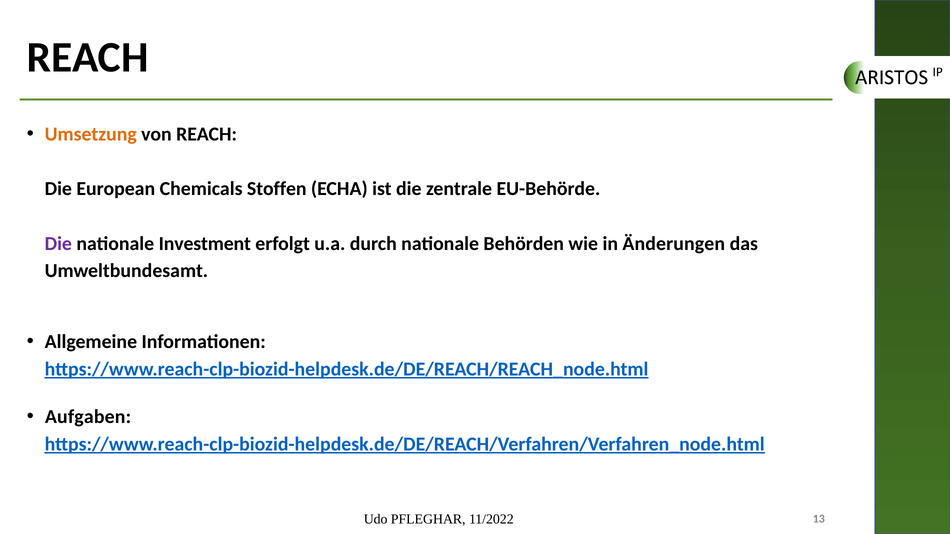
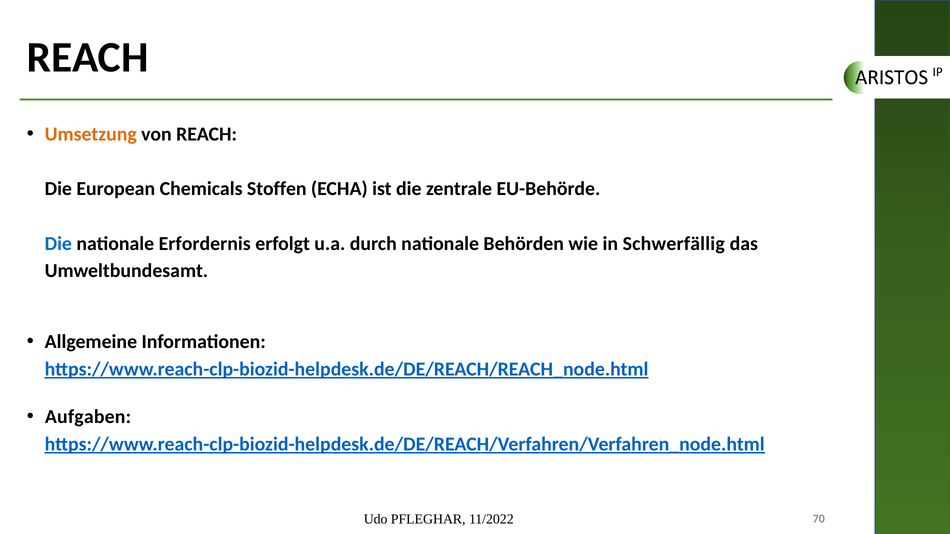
Die at (58, 244) colour: purple -> blue
Investment: Investment -> Erfordernis
Änderungen: Änderungen -> Schwerfällig
13: 13 -> 70
